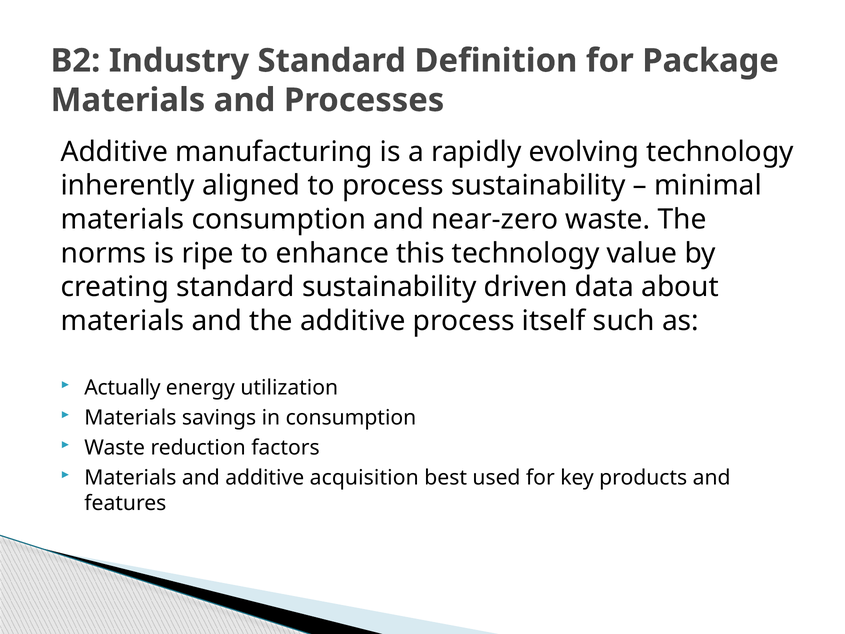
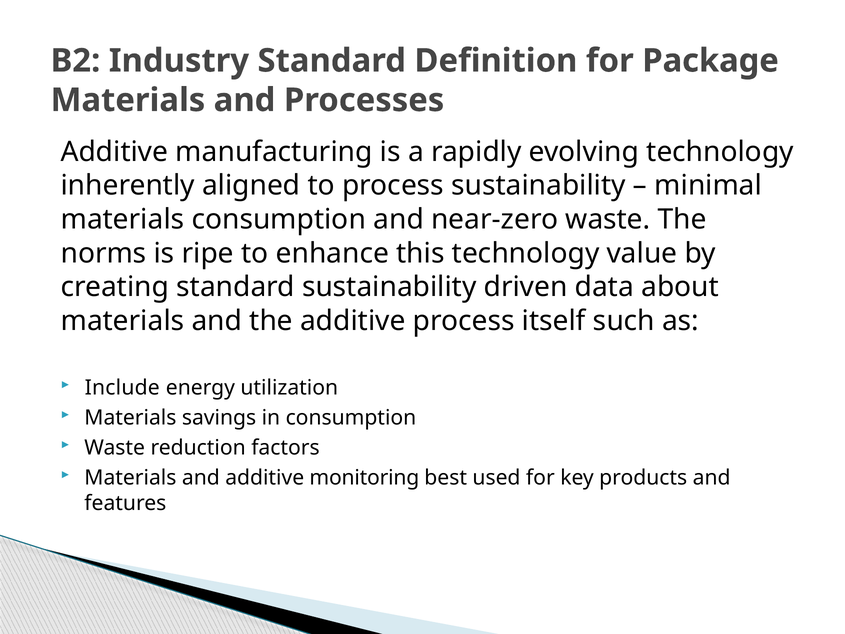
Actually: Actually -> Include
acquisition: acquisition -> monitoring
